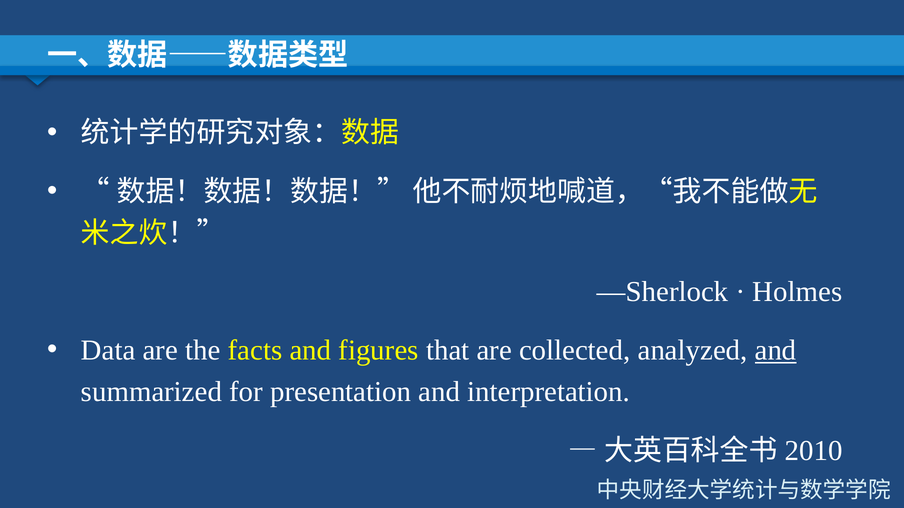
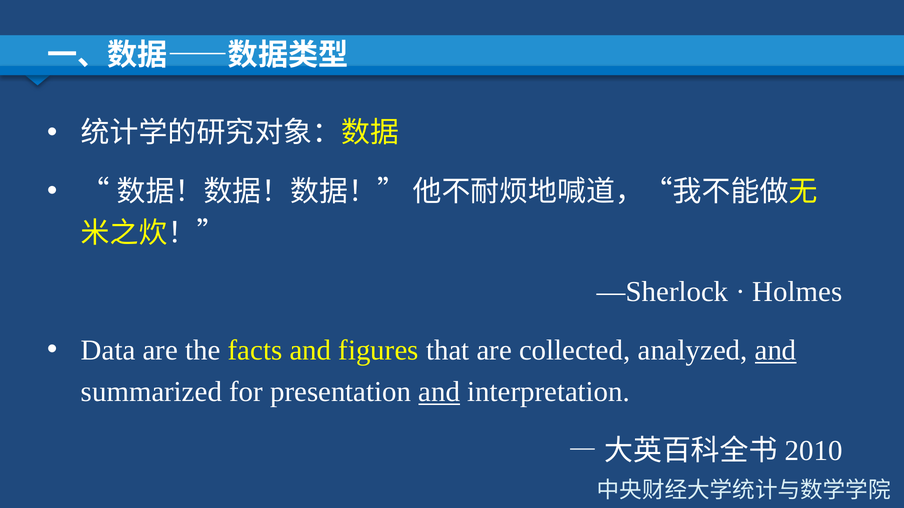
and at (439, 392) underline: none -> present
